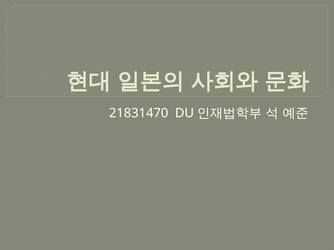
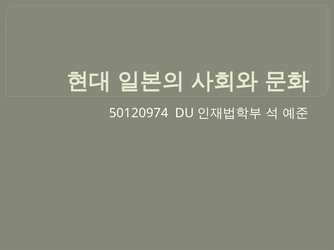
21831470: 21831470 -> 50120974
